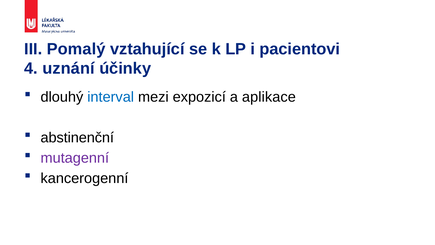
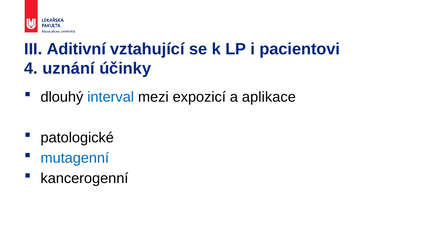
Pomalý: Pomalý -> Aditivní
abstinenční: abstinenční -> patologické
mutagenní colour: purple -> blue
